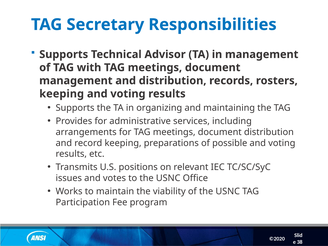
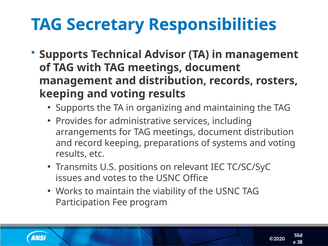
possible: possible -> systems
